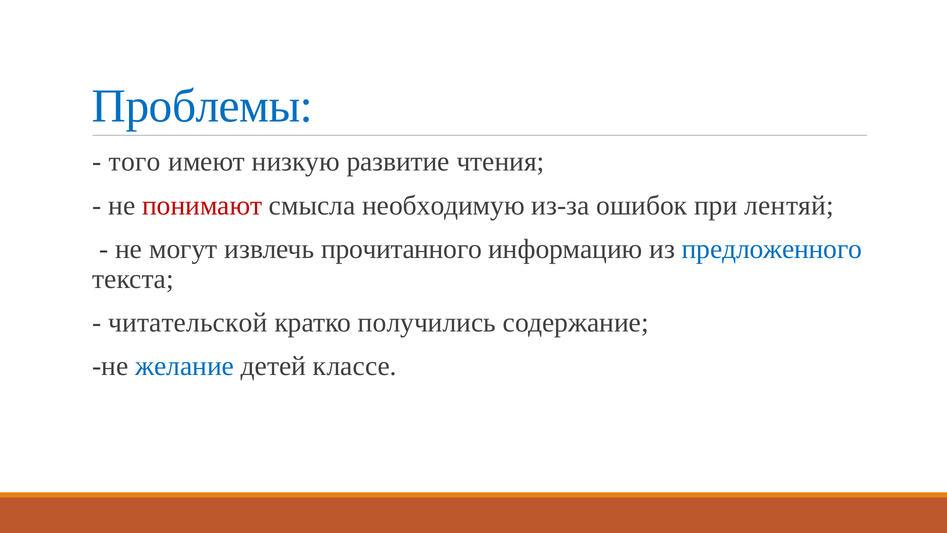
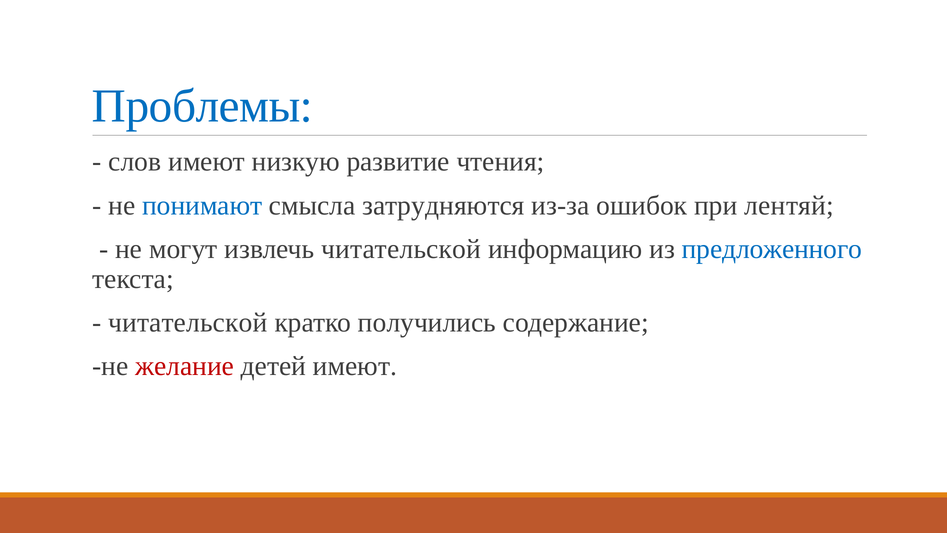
того: того -> слов
понимают colour: red -> blue
необходимую: необходимую -> затрудняются
извлечь прочитанного: прочитанного -> читательской
желание colour: blue -> red
детей классе: классе -> имеют
